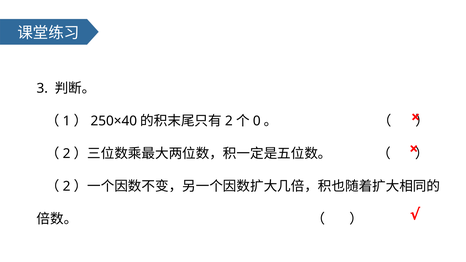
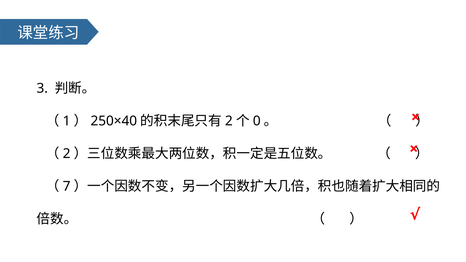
2 at (67, 186): 2 -> 7
